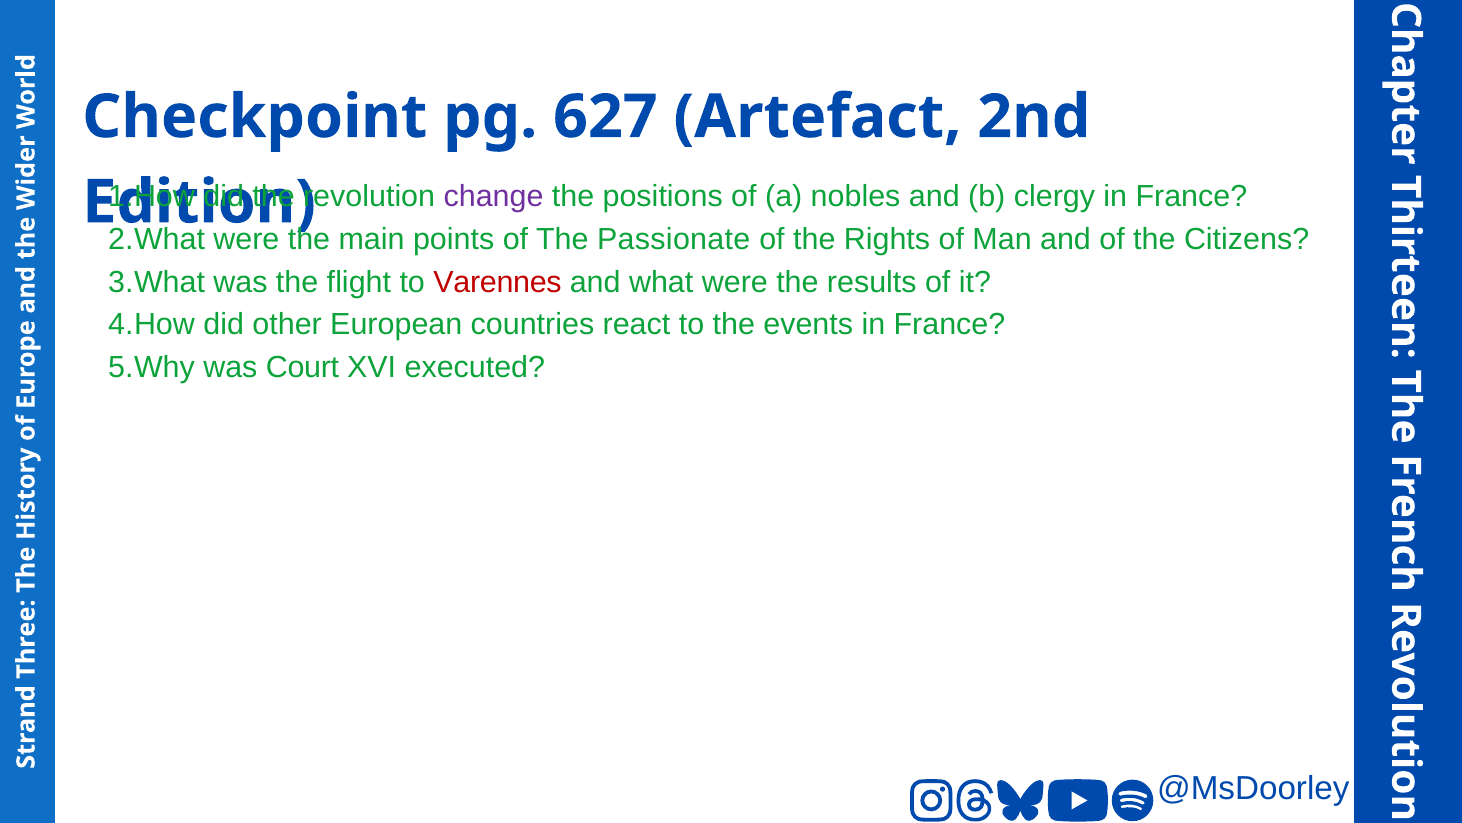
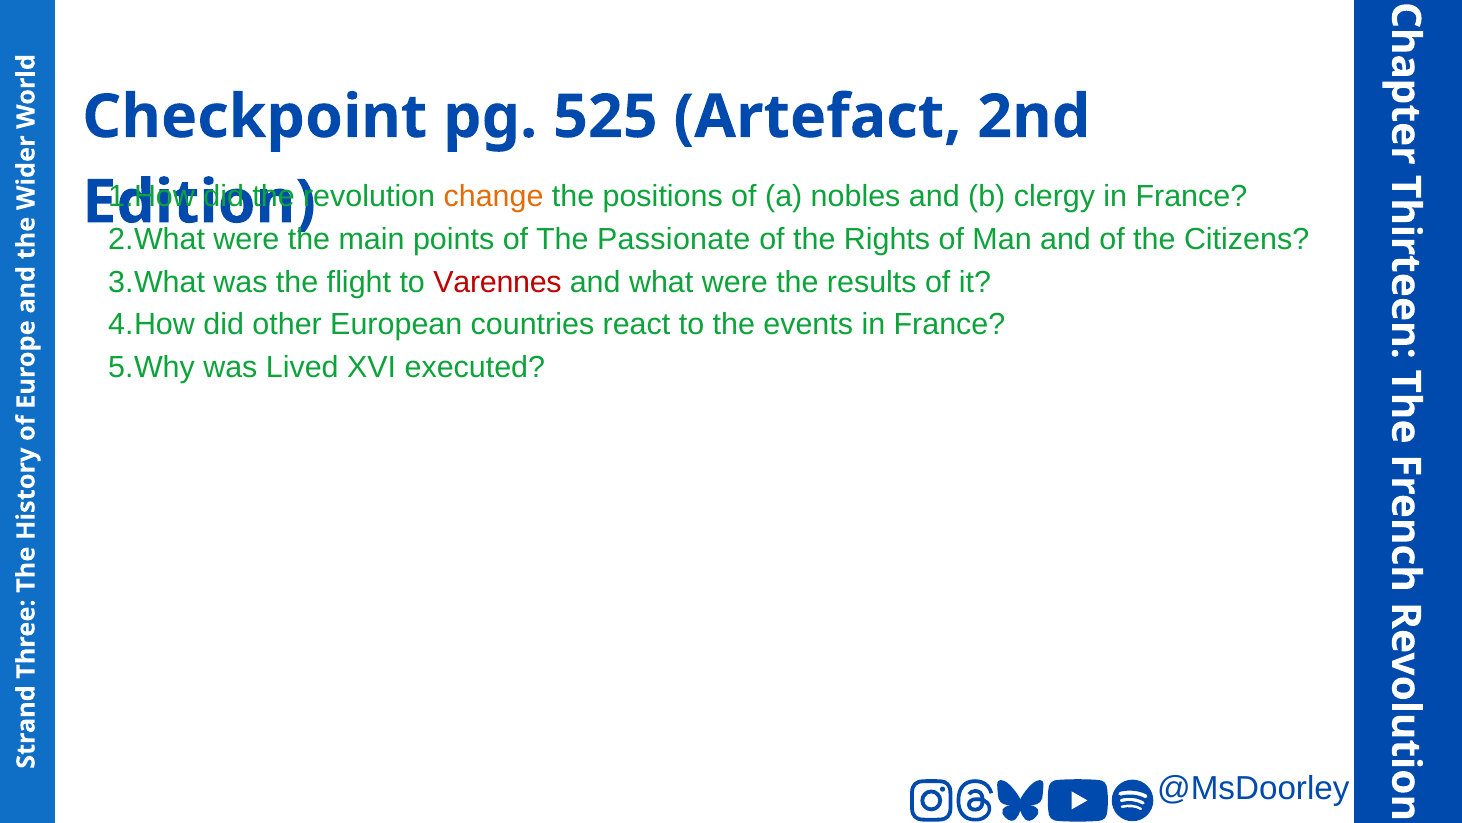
627: 627 -> 525
change colour: purple -> orange
Court: Court -> Lived
